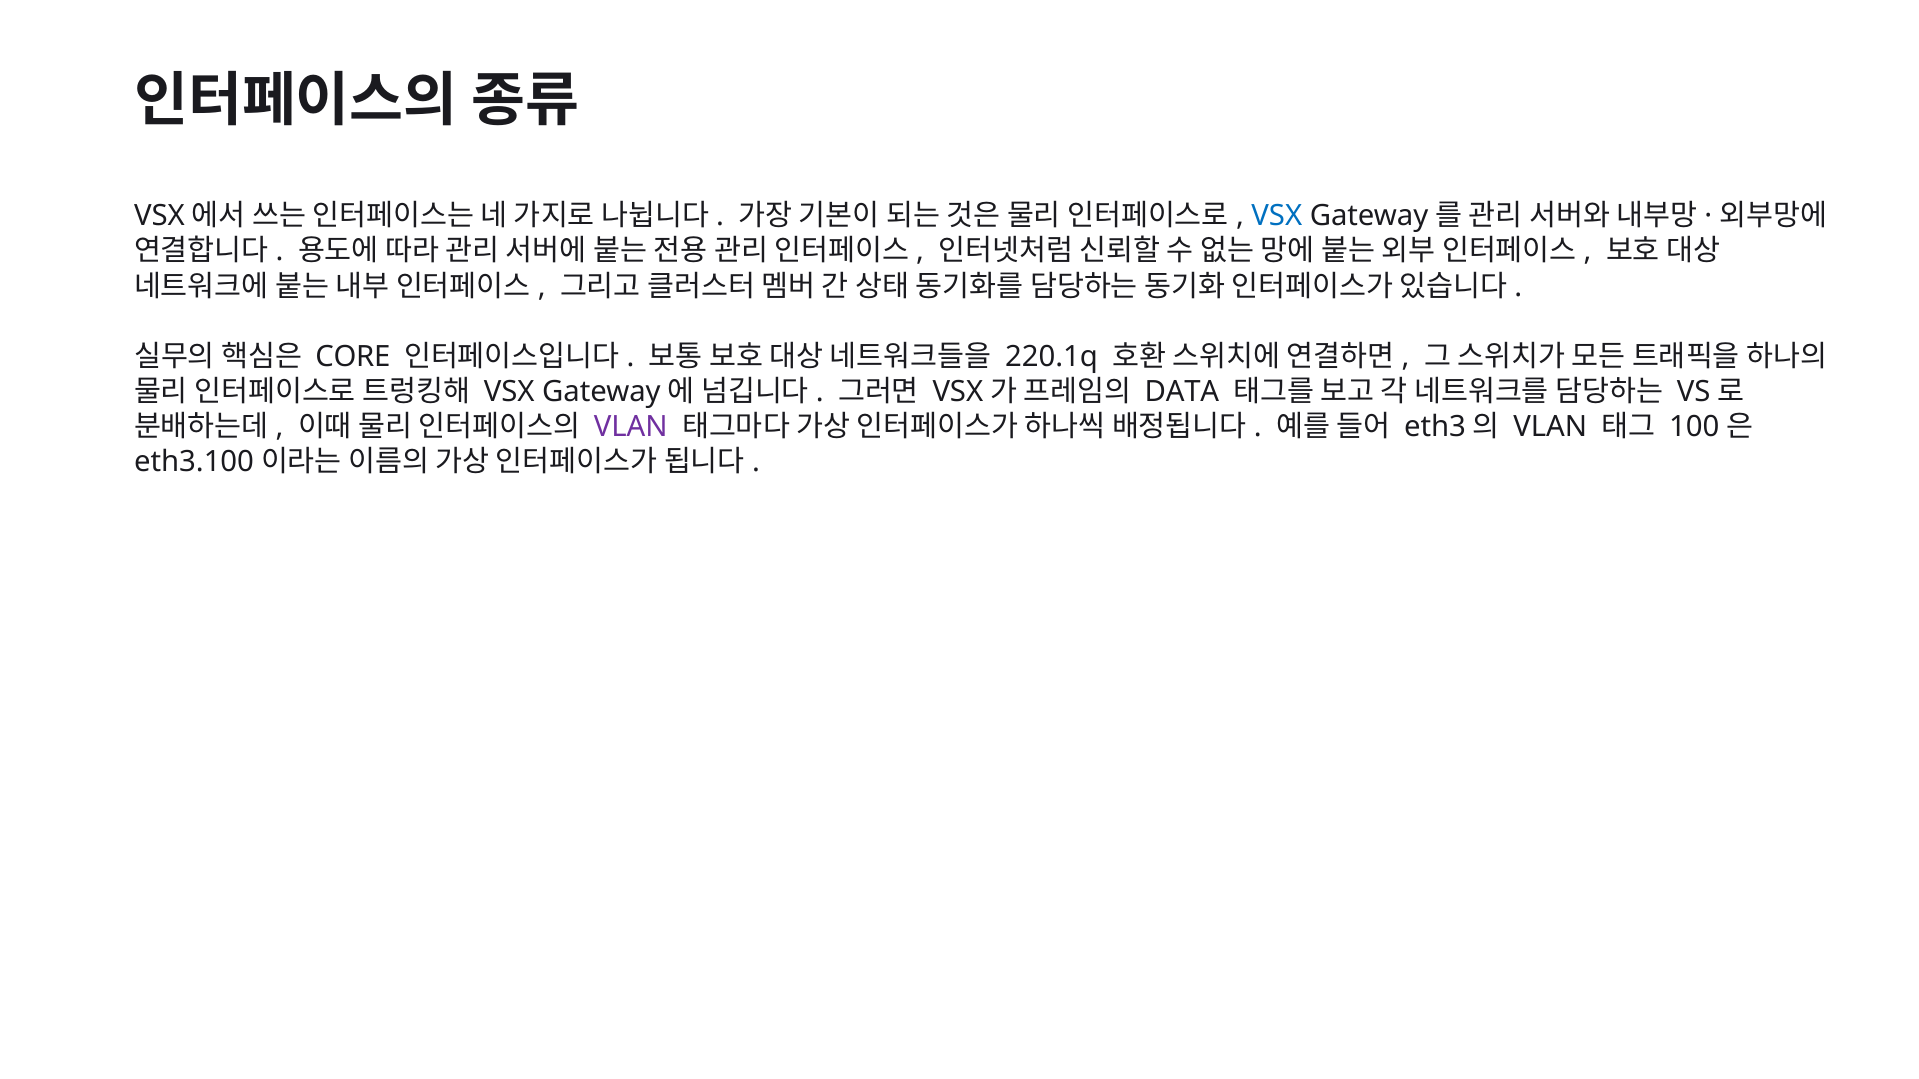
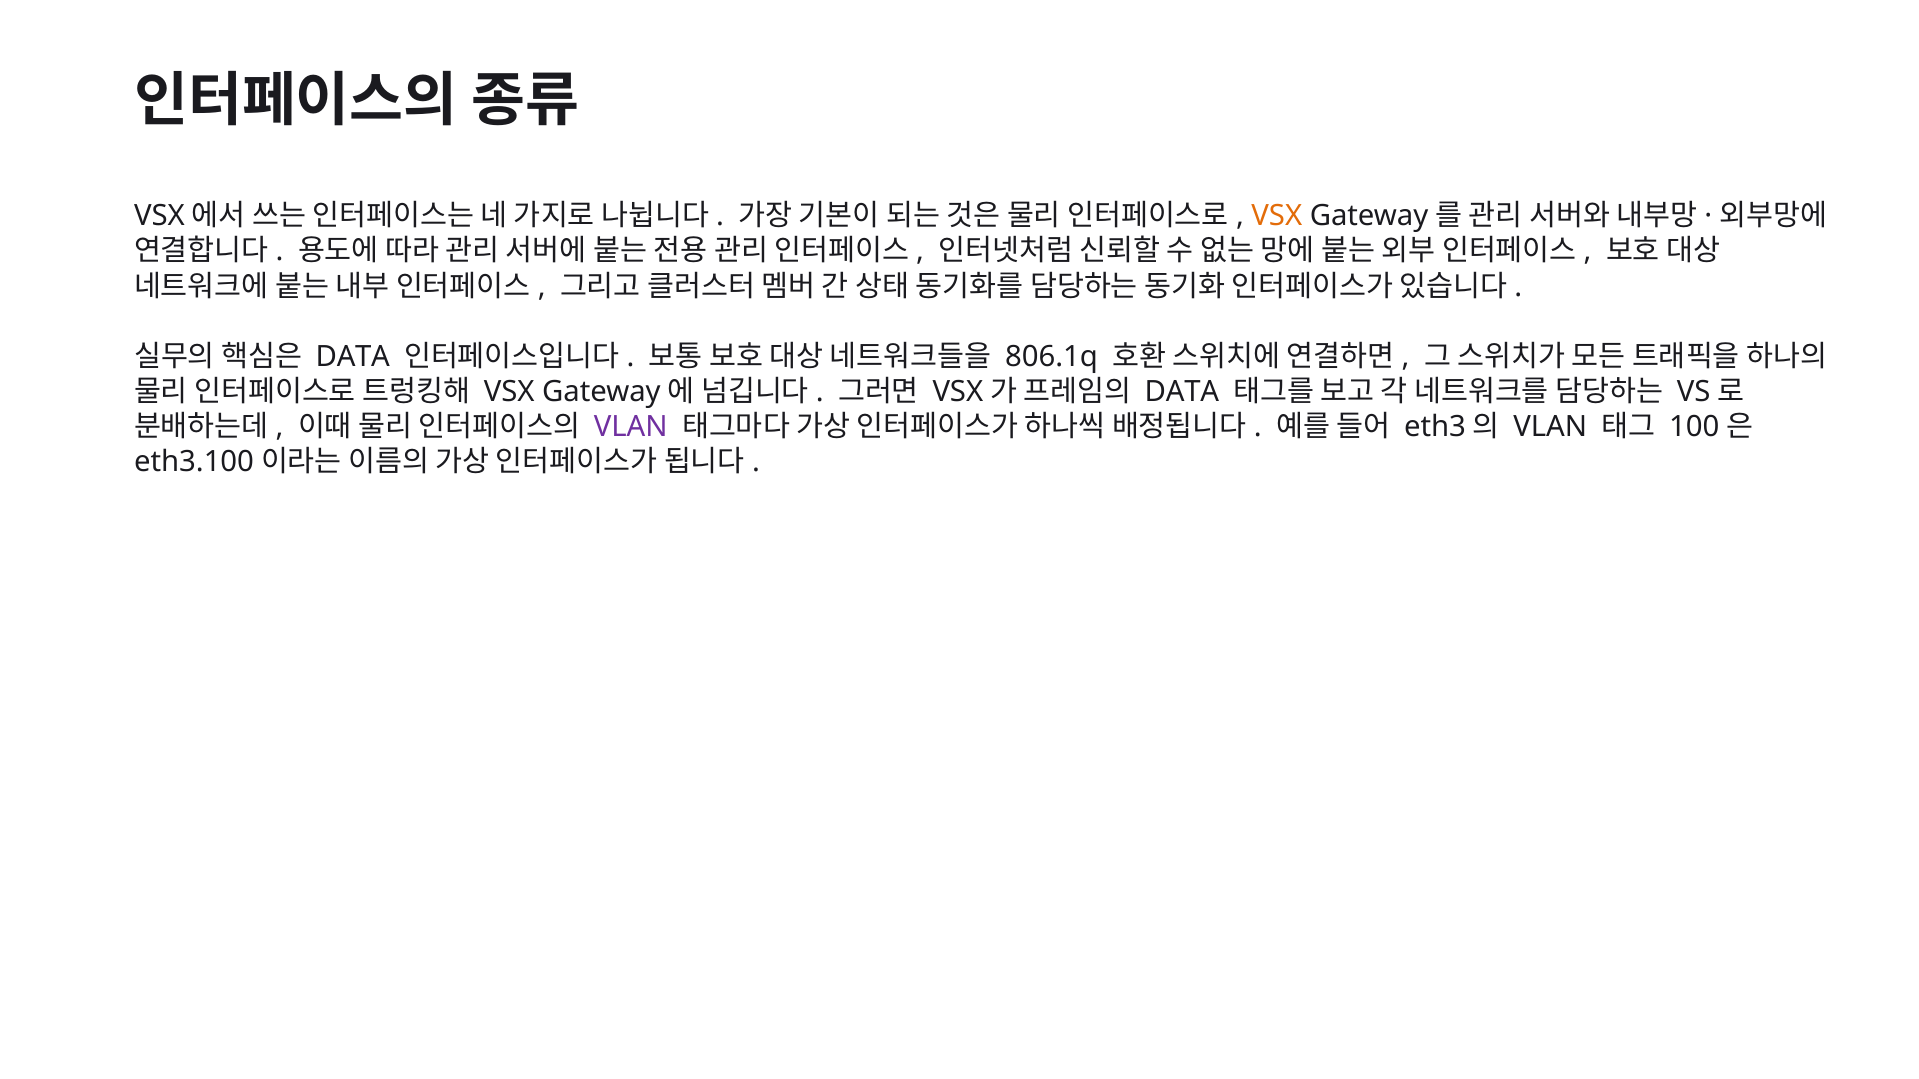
VSX at (1277, 216) colour: blue -> orange
CORE at (353, 357): CORE -> DATA
220.1q: 220.1q -> 806.1q
